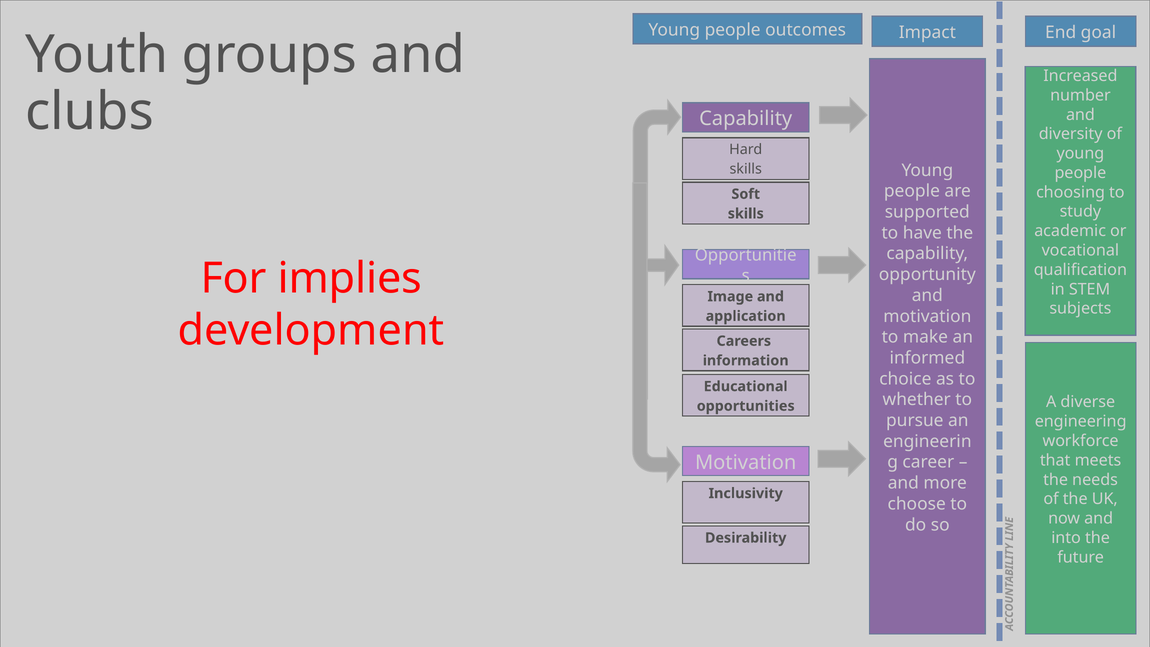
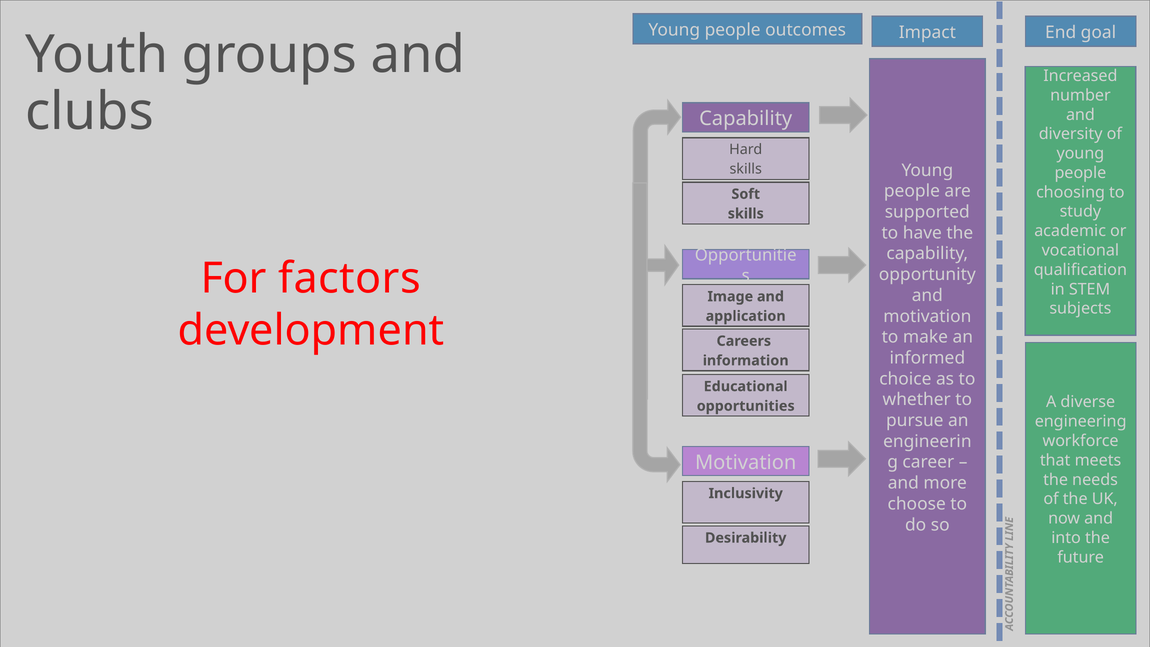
implies: implies -> factors
